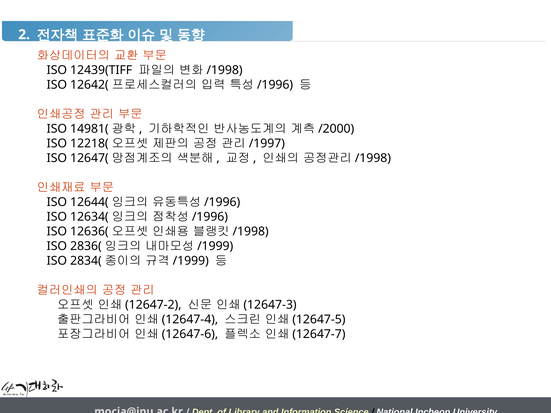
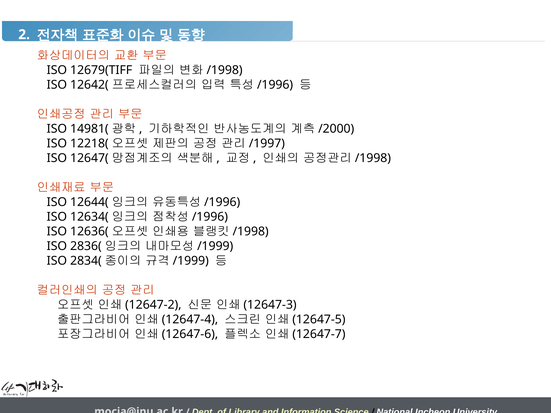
12439(TIFF: 12439(TIFF -> 12679(TIFF
